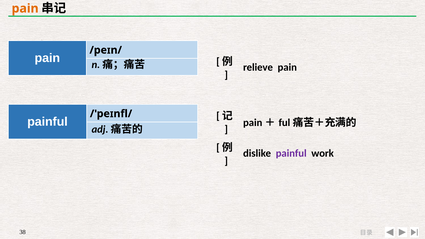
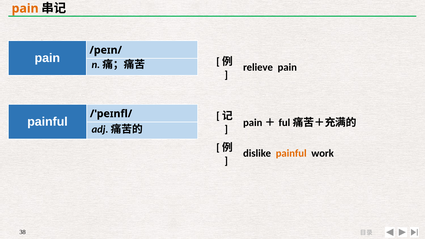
painful at (291, 153) colour: purple -> orange
